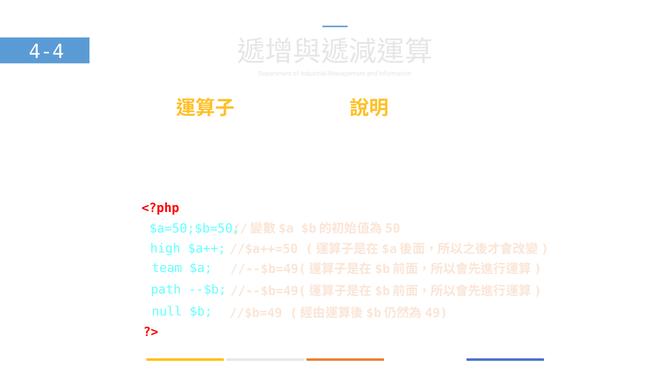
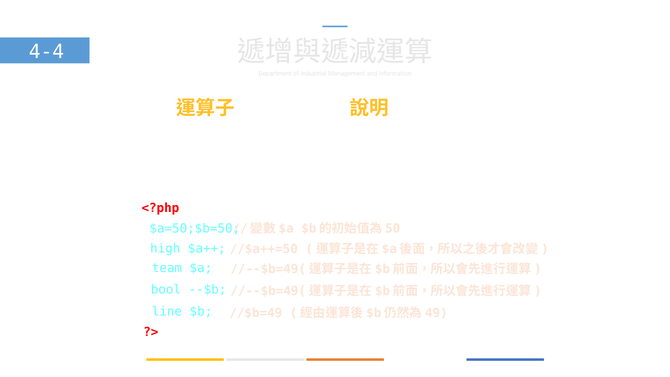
path: path -> bool
null: null -> line
